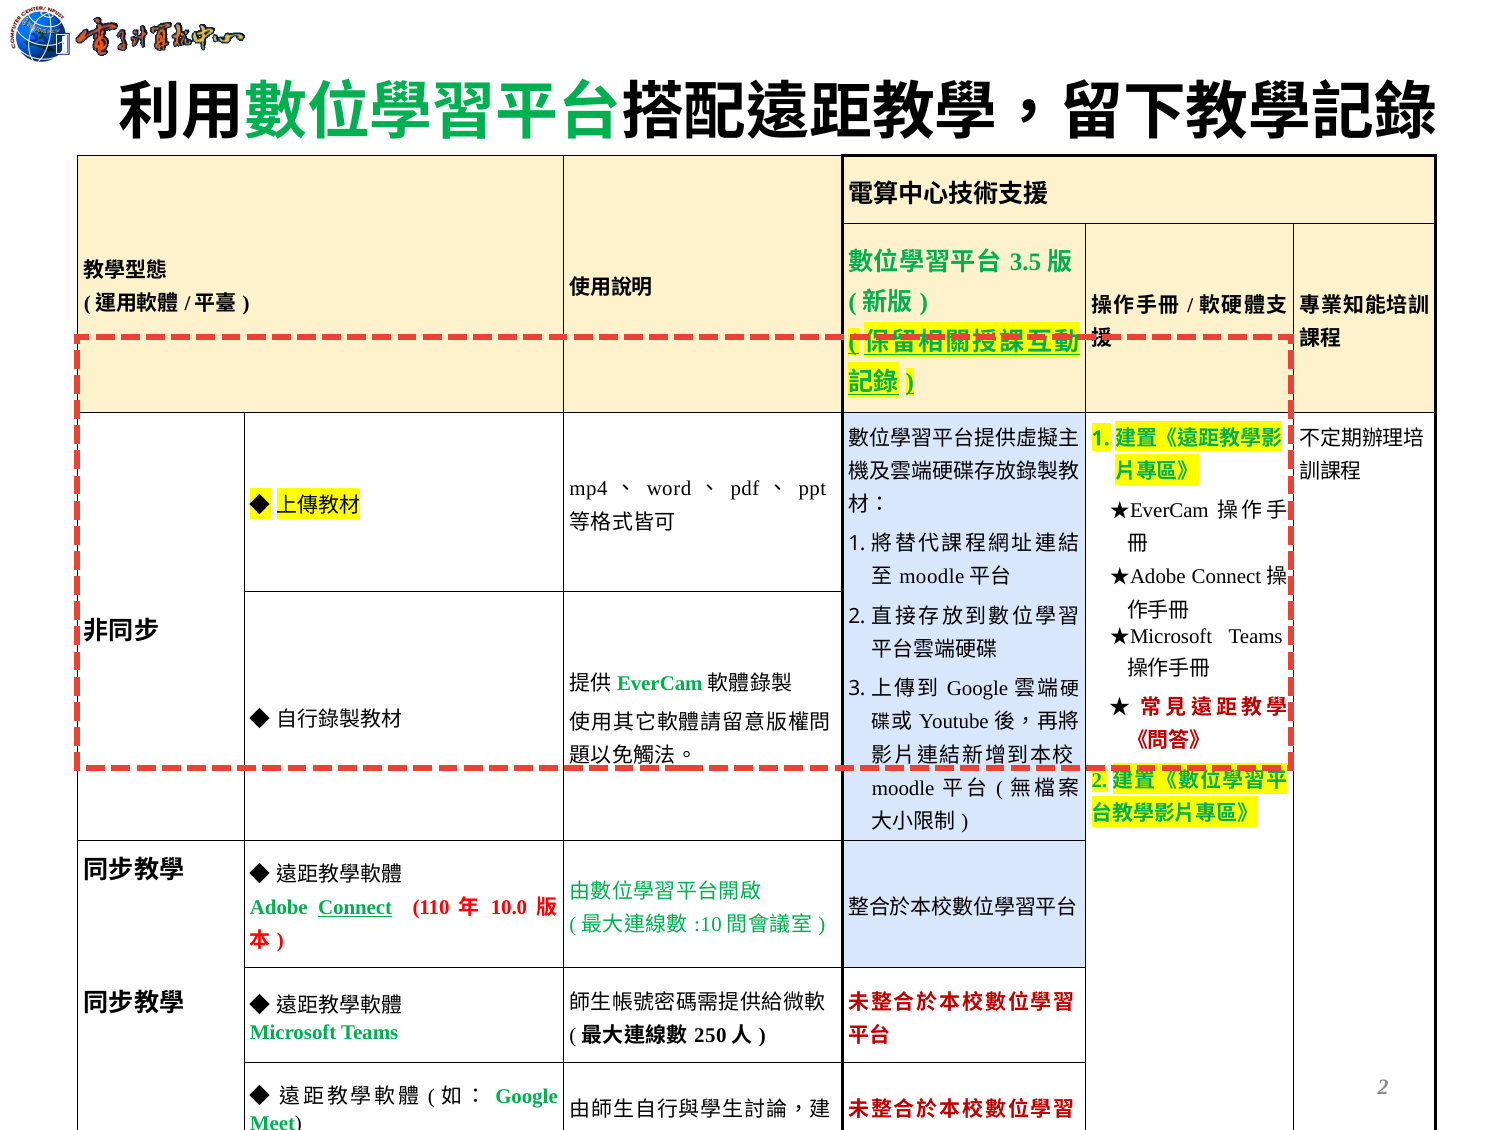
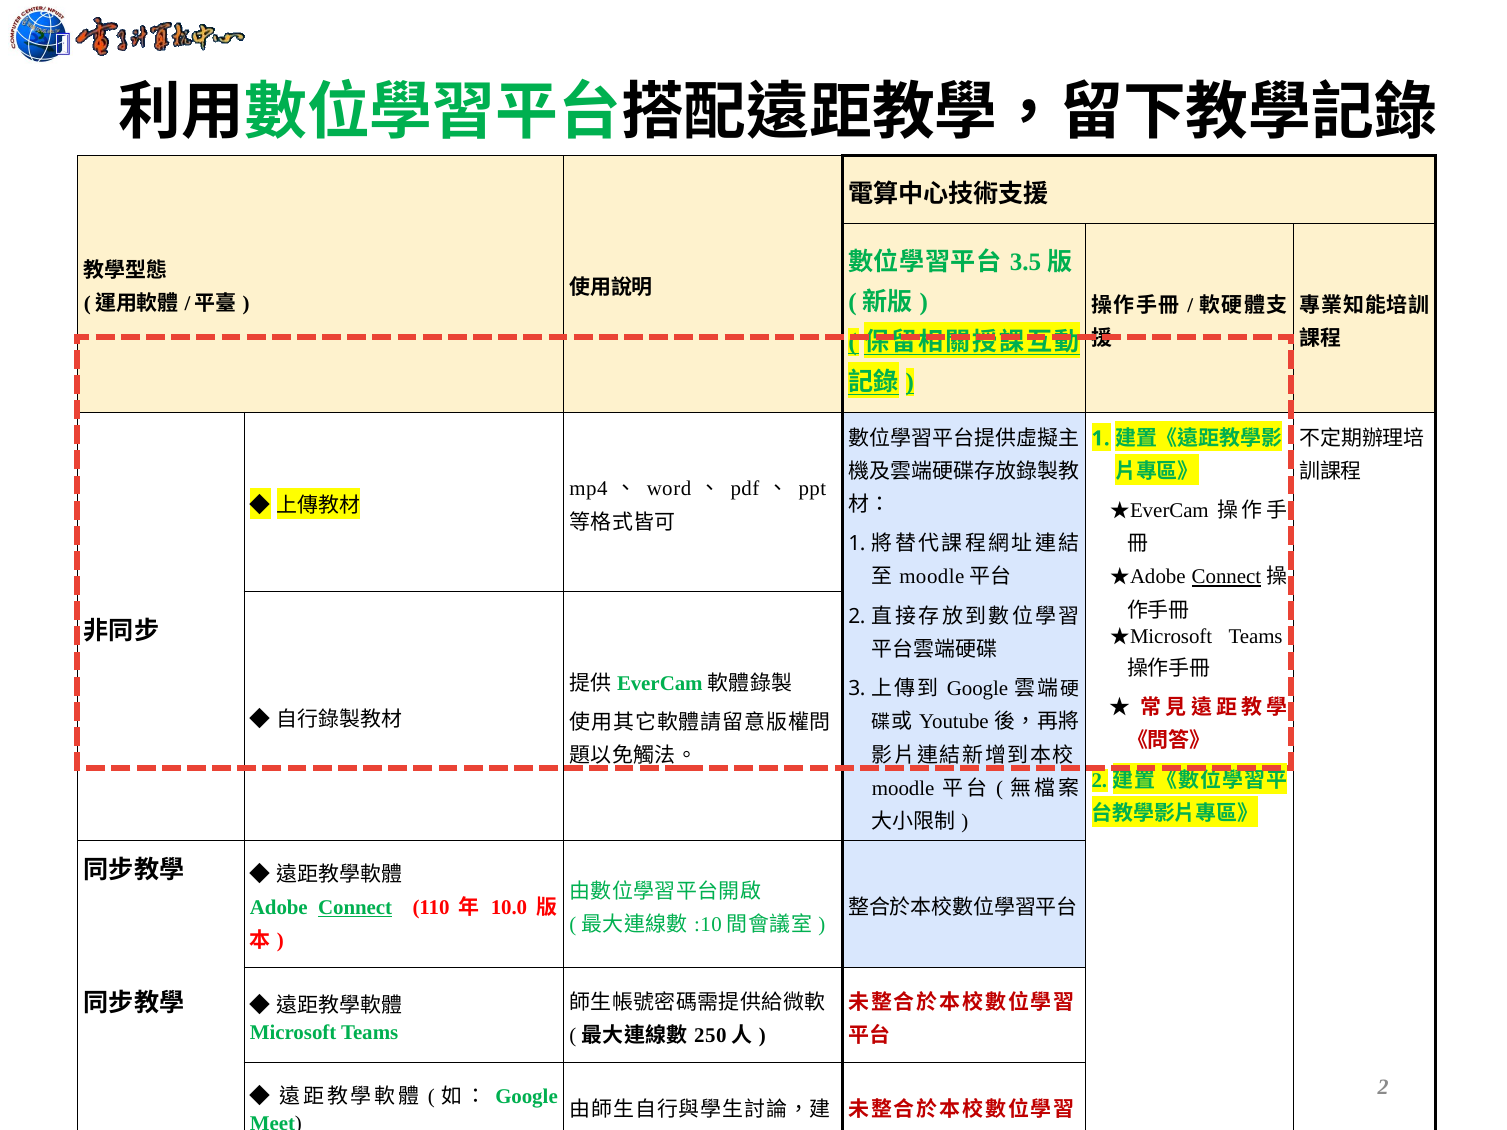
Connect at (1226, 577) underline: none -> present
